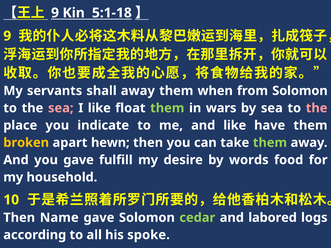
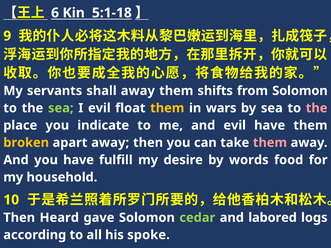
9 at (55, 13): 9 -> 6
when: when -> shifts
sea at (61, 108) colour: pink -> light green
I like: like -> evil
them at (167, 108) colour: light green -> yellow
and like: like -> evil
apart hewn: hewn -> away
them at (270, 143) colour: light green -> pink
you gave: gave -> have
Name: Name -> Heard
